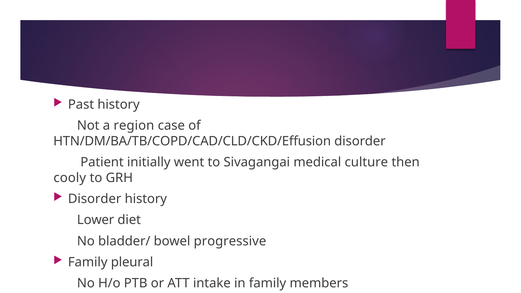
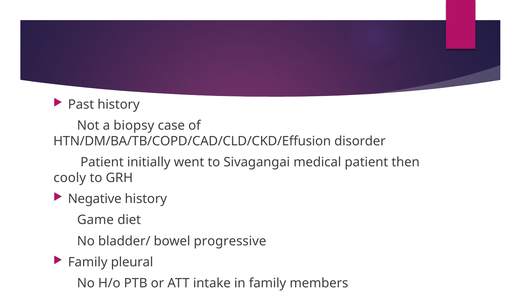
region: region -> biopsy
medical culture: culture -> patient
Disorder at (95, 199): Disorder -> Negative
Lower: Lower -> Game
